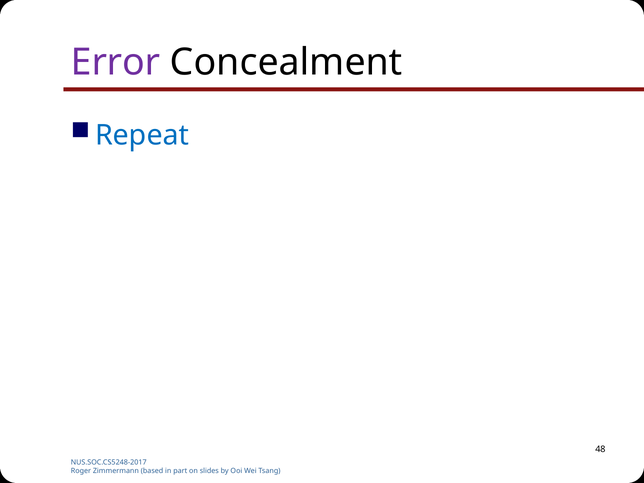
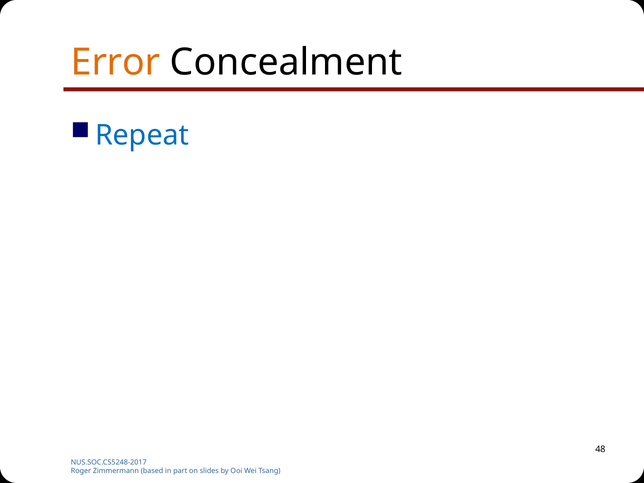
Error colour: purple -> orange
